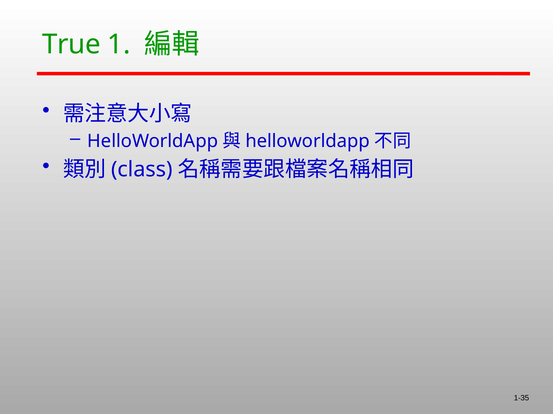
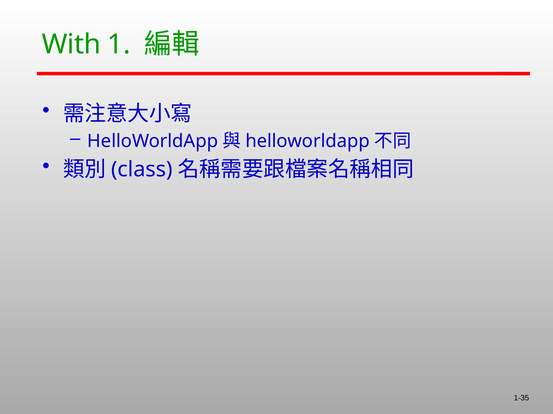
True: True -> With
